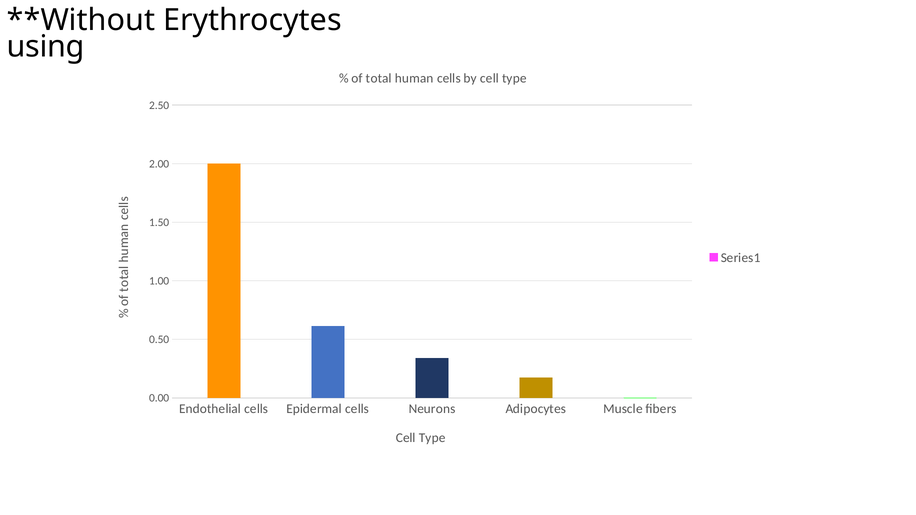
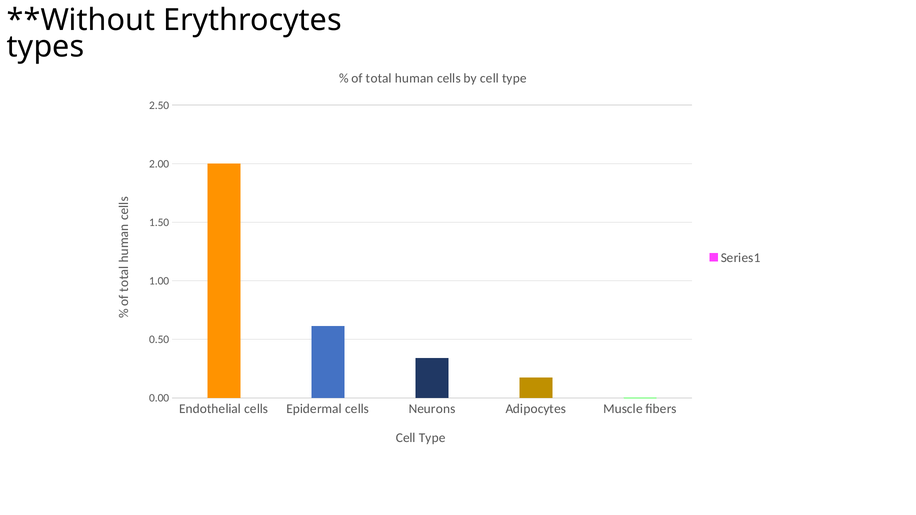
using: using -> types
